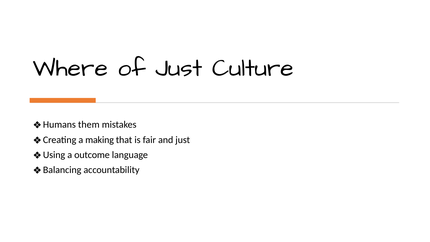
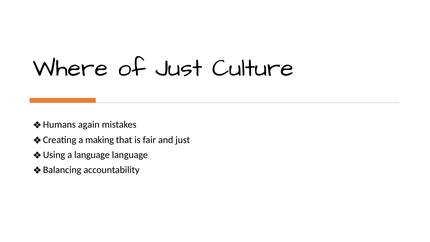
them: them -> again
a outcome: outcome -> language
